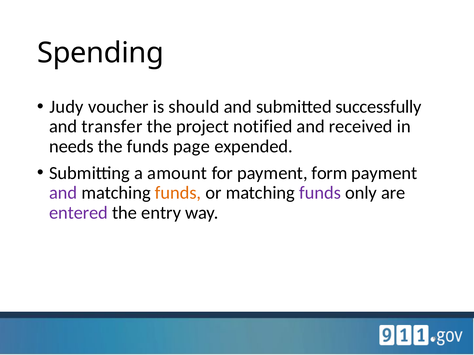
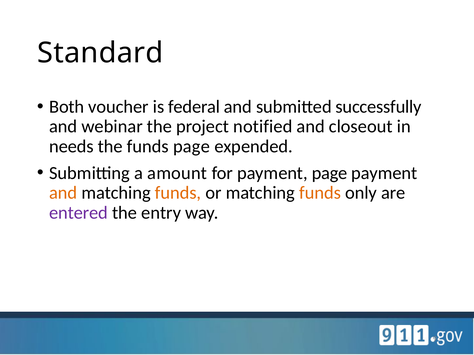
Spending: Spending -> Standard
Judy: Judy -> Both
should: should -> federal
transfer: transfer -> webinar
received: received -> closeout
payment form: form -> page
and at (63, 193) colour: purple -> orange
funds at (320, 193) colour: purple -> orange
